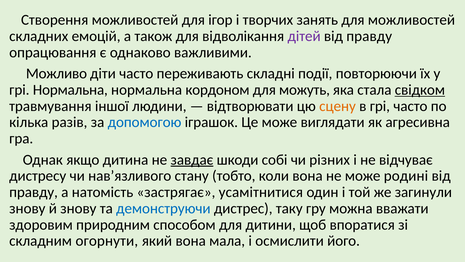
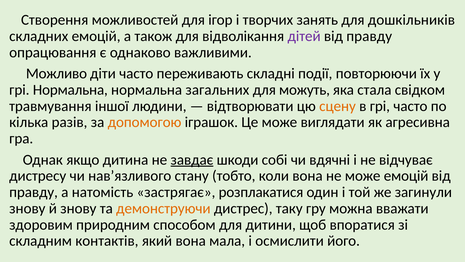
для можливостей: можливостей -> дошкільників
кордоном: кордоном -> загальних
свідком underline: present -> none
допомогою colour: blue -> orange
різних: різних -> вдячні
може родині: родині -> емоцій
усамітнитися: усамітнитися -> розплакатися
демонструючи colour: blue -> orange
огорнути: огорнути -> контактів
